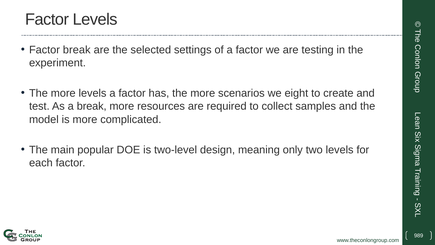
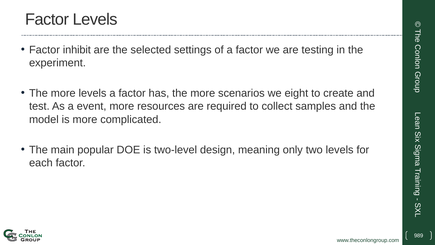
Factor break: break -> inhibit
a break: break -> event
